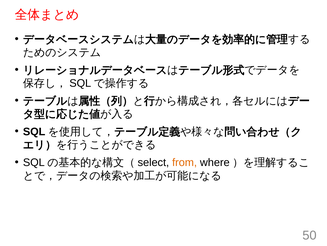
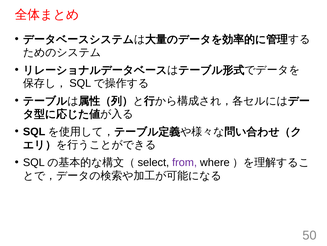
from colour: orange -> purple
